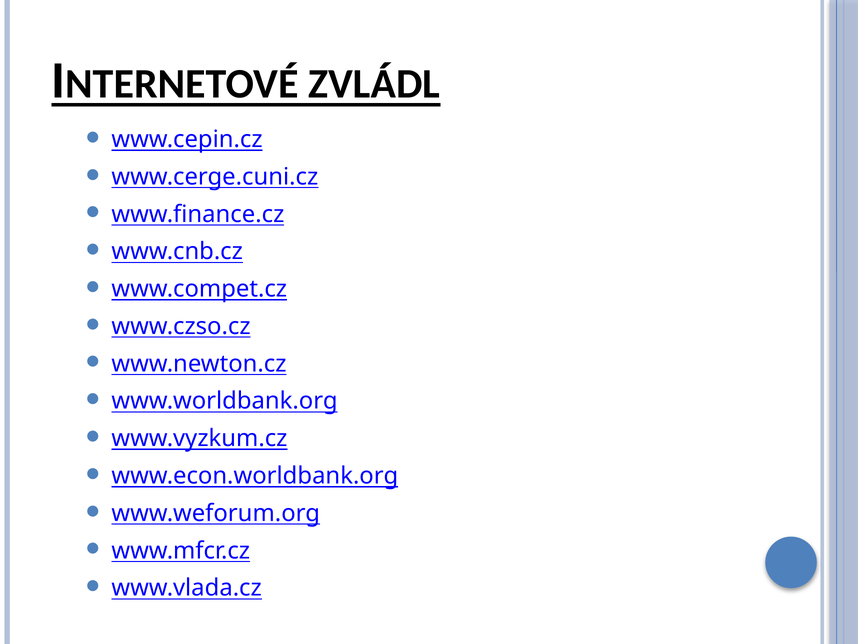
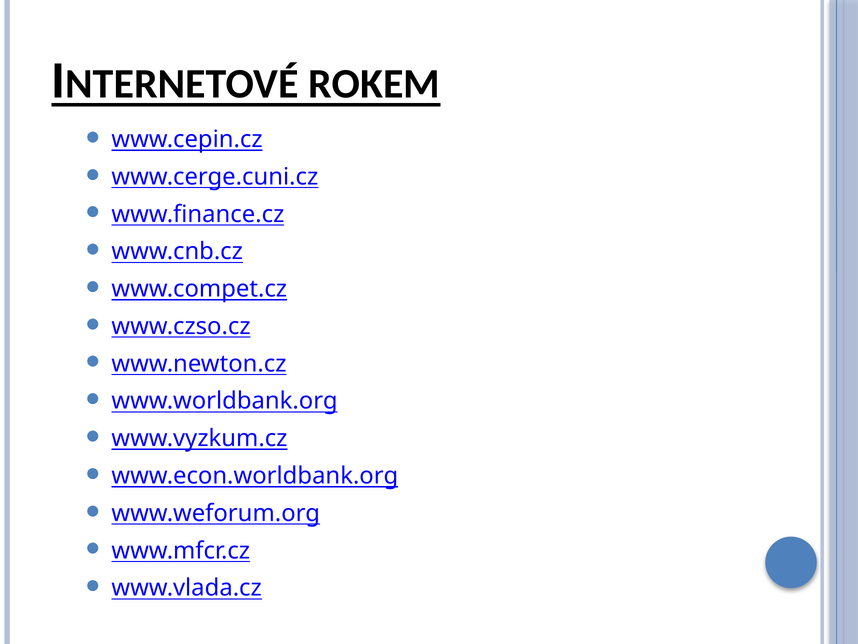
ZVLÁDL: ZVLÁDL -> ROKEM
